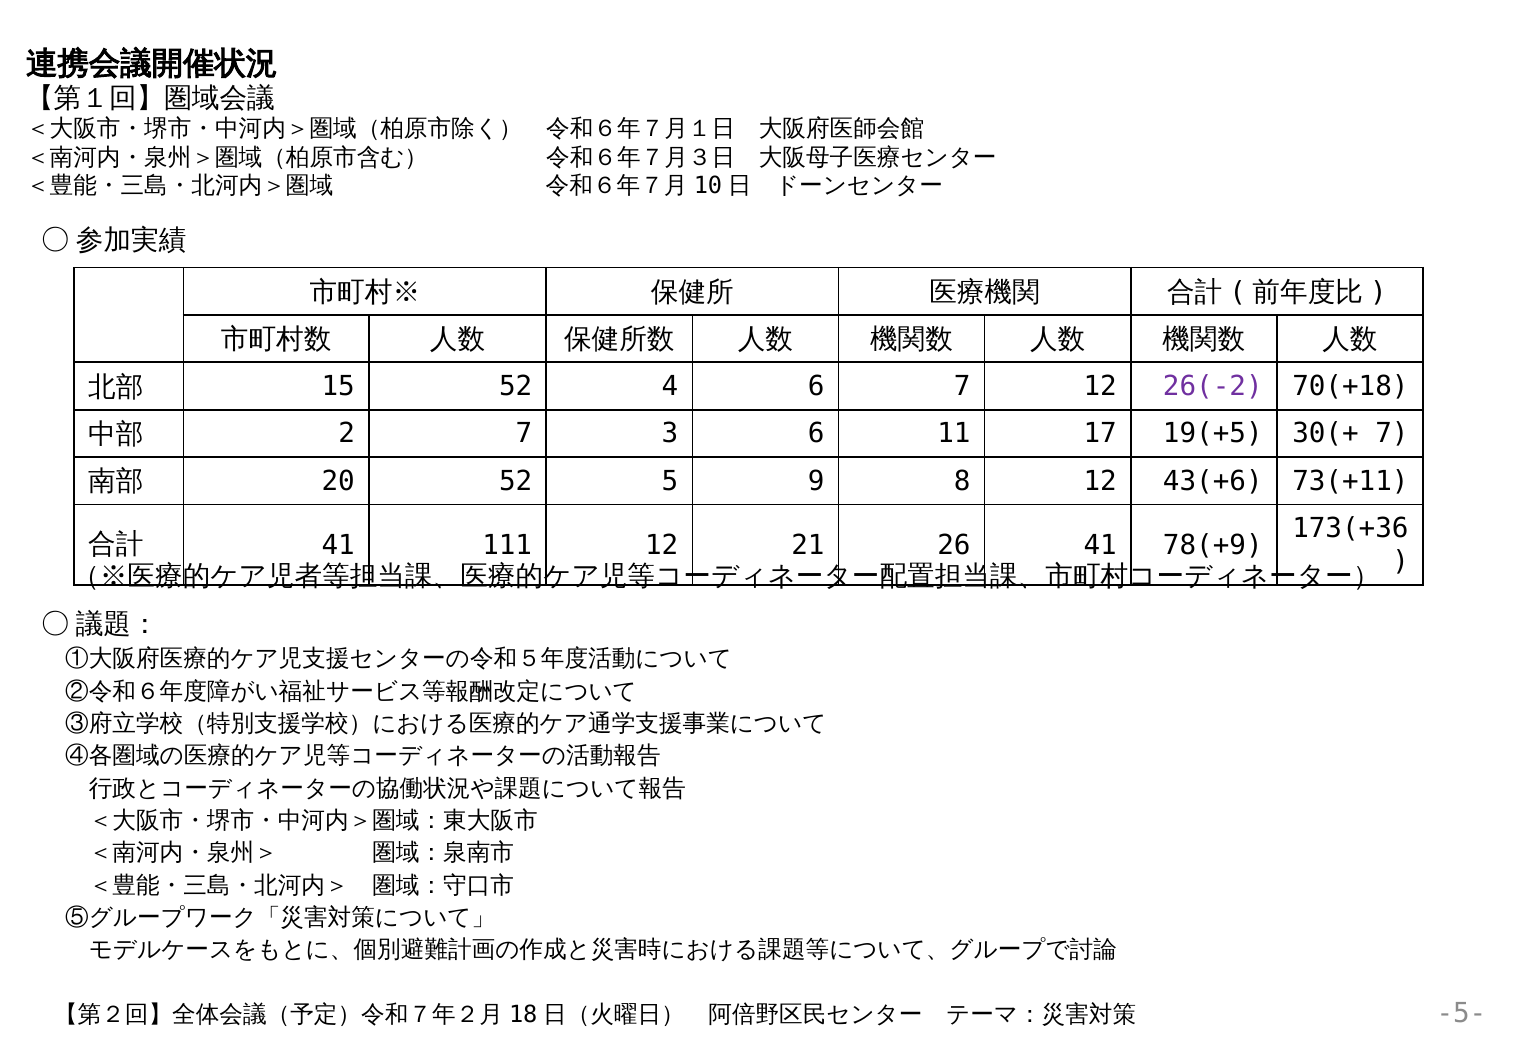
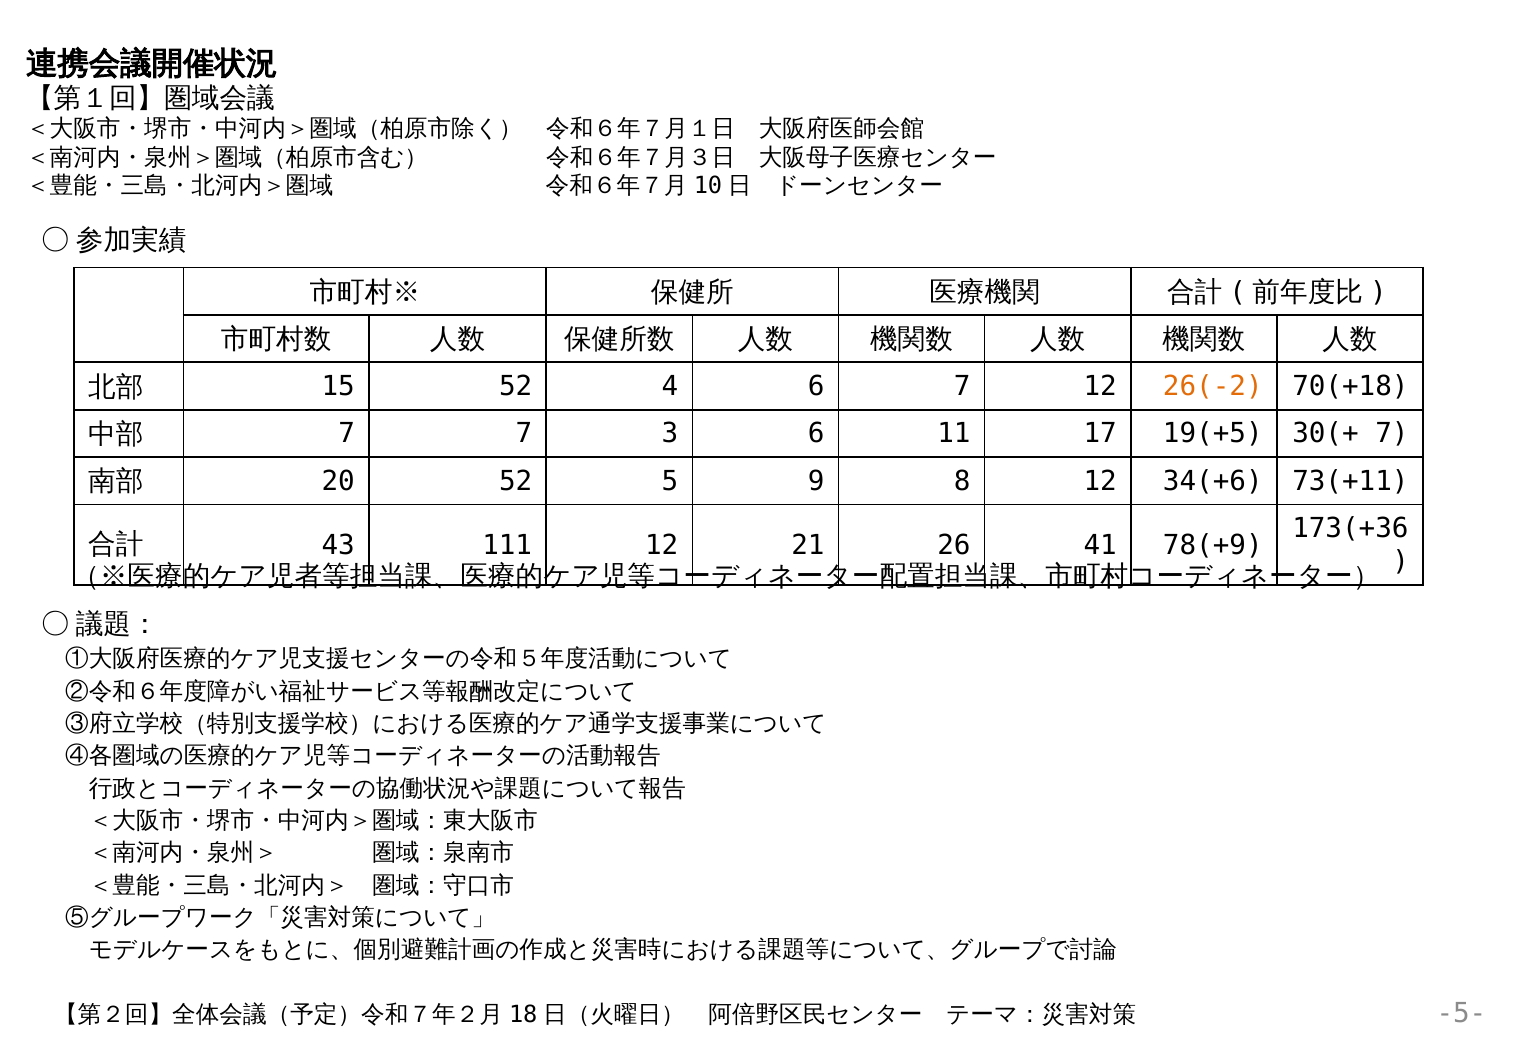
26(-2 colour: purple -> orange
2 at (347, 434): 2 -> 7
43(+6: 43(+6 -> 34(+6
41 at (338, 545): 41 -> 43
